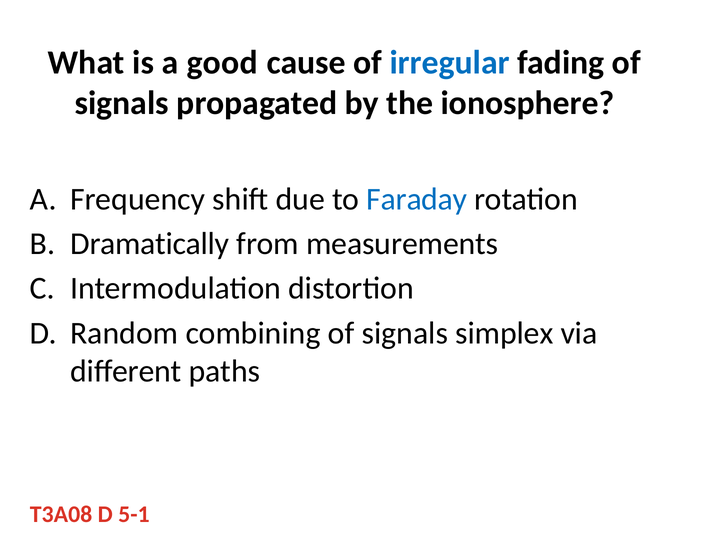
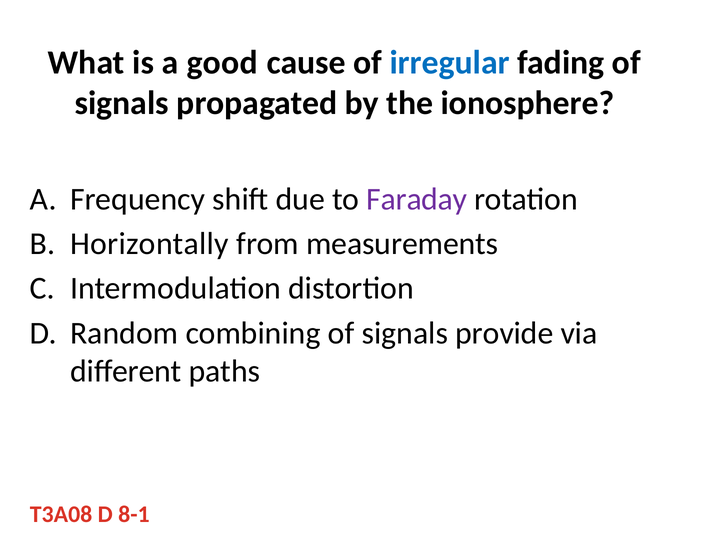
Faraday colour: blue -> purple
Dramatically: Dramatically -> Horizontally
simplex: simplex -> provide
5-1: 5-1 -> 8-1
